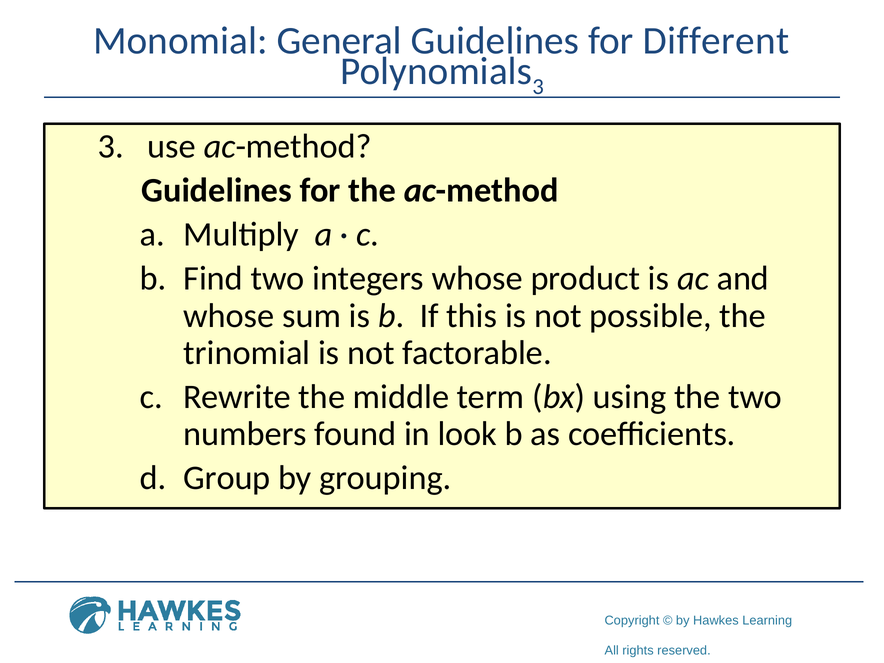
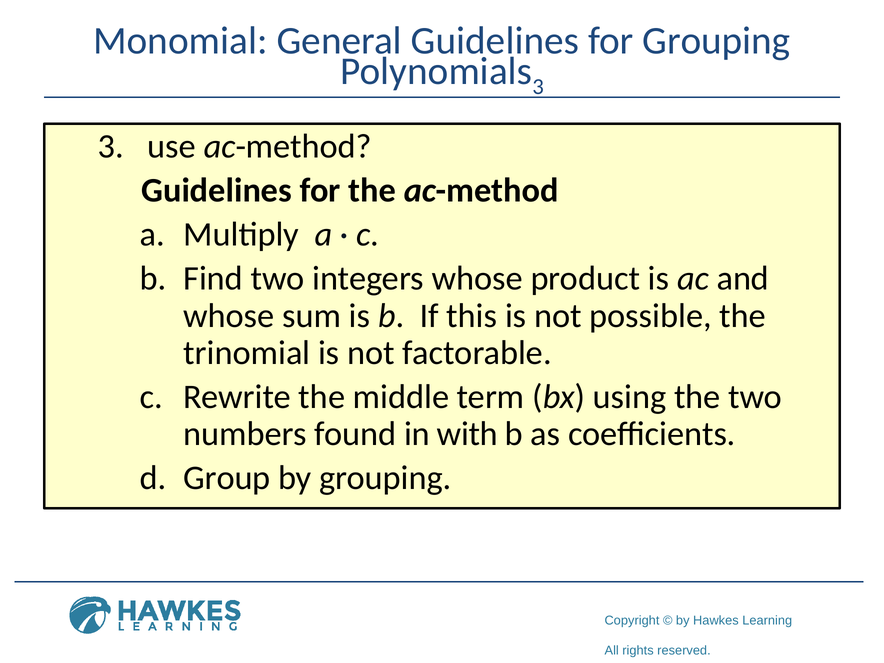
for Different: Different -> Grouping
look: look -> with
